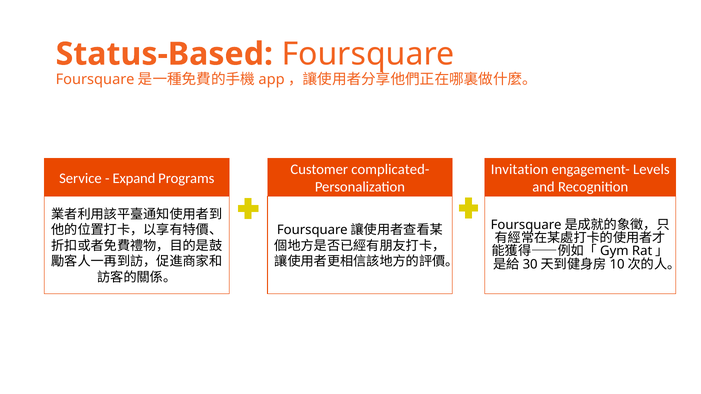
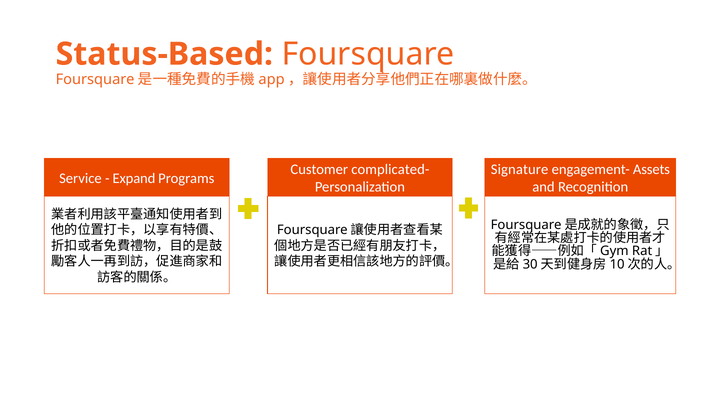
Invitation: Invitation -> Signature
Levels: Levels -> Assets
